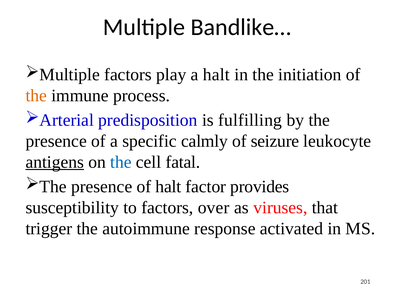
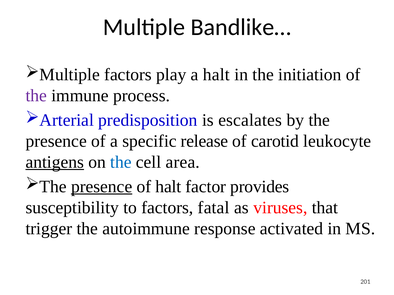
the at (36, 96) colour: orange -> purple
fulfilling: fulfilling -> escalates
calmly: calmly -> release
seizure: seizure -> carotid
fatal: fatal -> area
presence at (102, 187) underline: none -> present
over: over -> fatal
